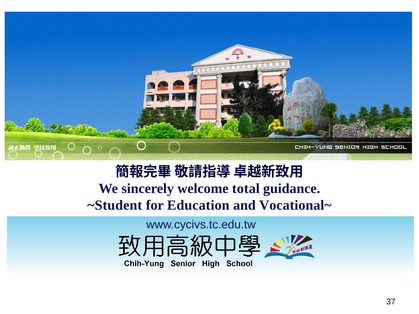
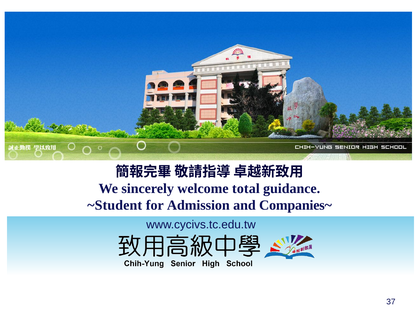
Education: Education -> Admission
Vocational~: Vocational~ -> Companies~
